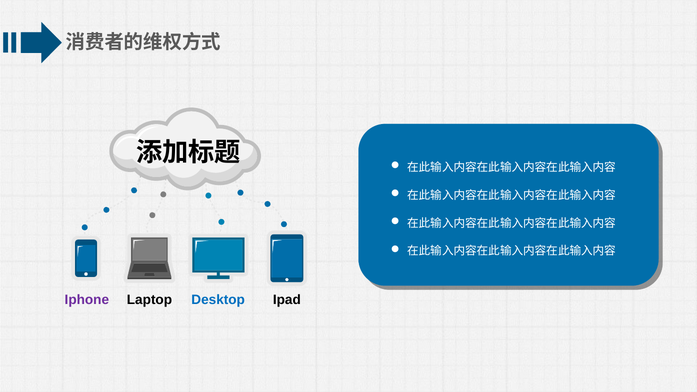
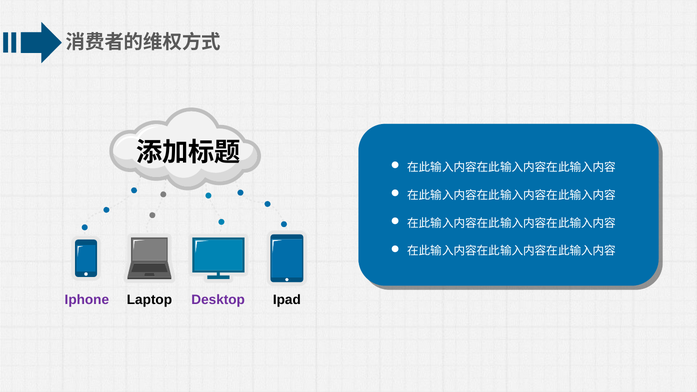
Desktop colour: blue -> purple
